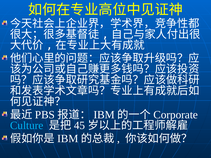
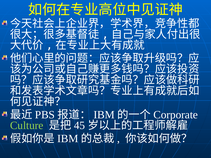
Culture colour: light blue -> light green
